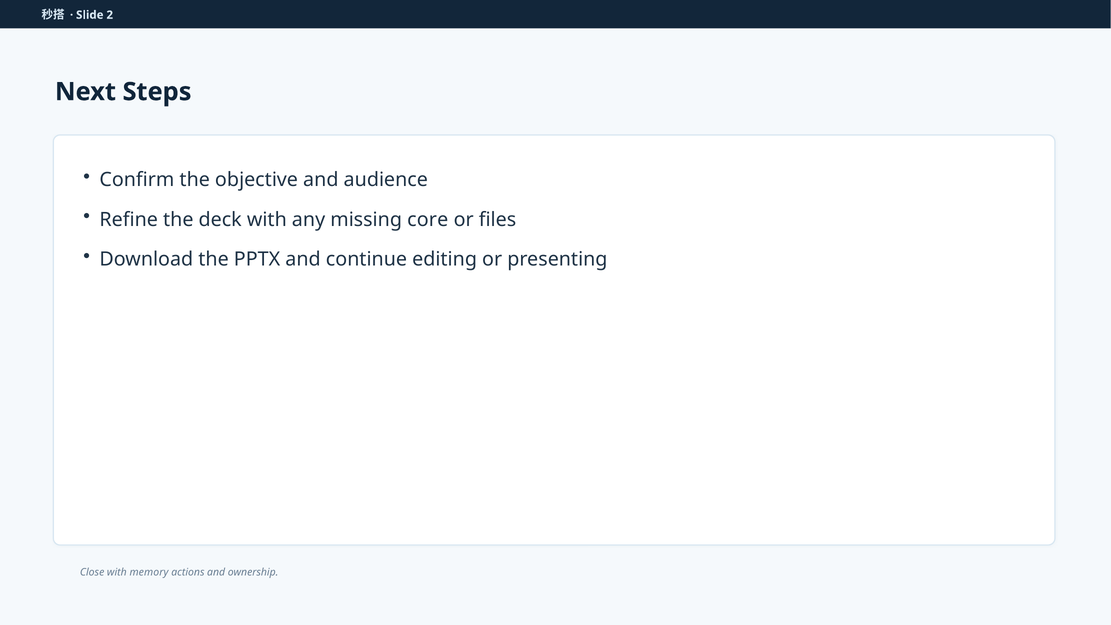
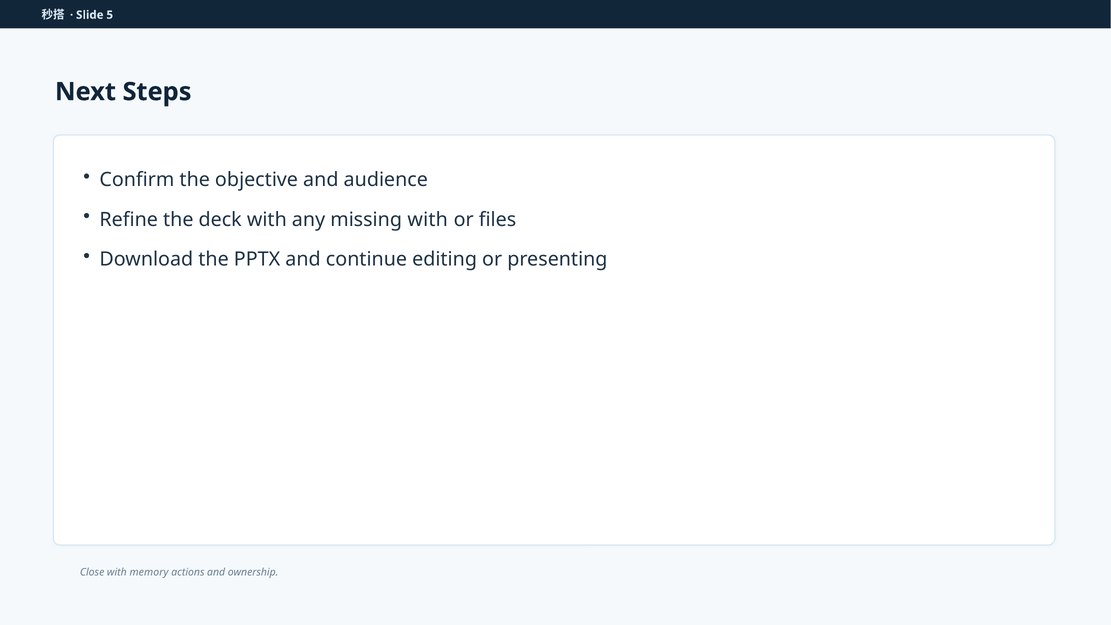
2: 2 -> 5
missing core: core -> with
